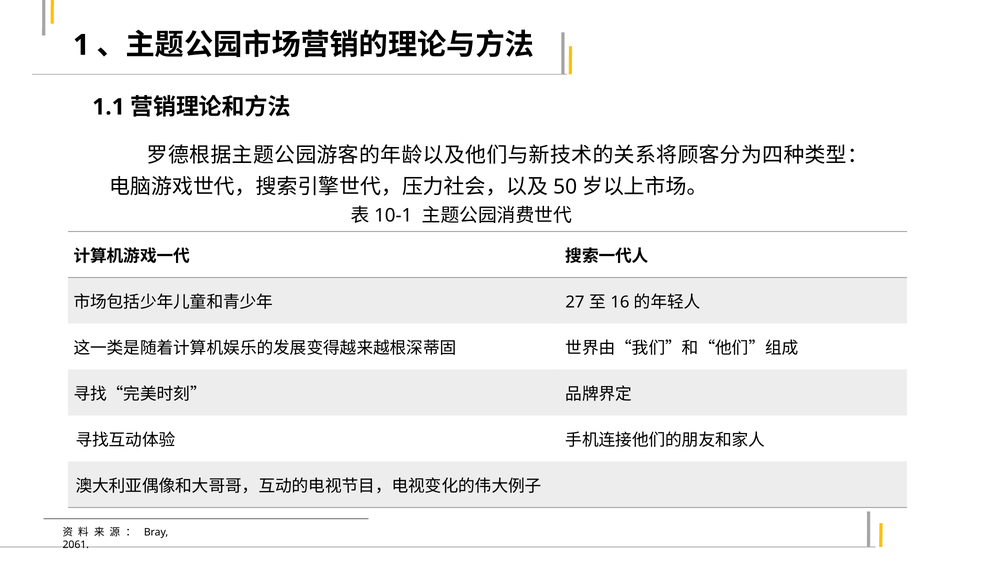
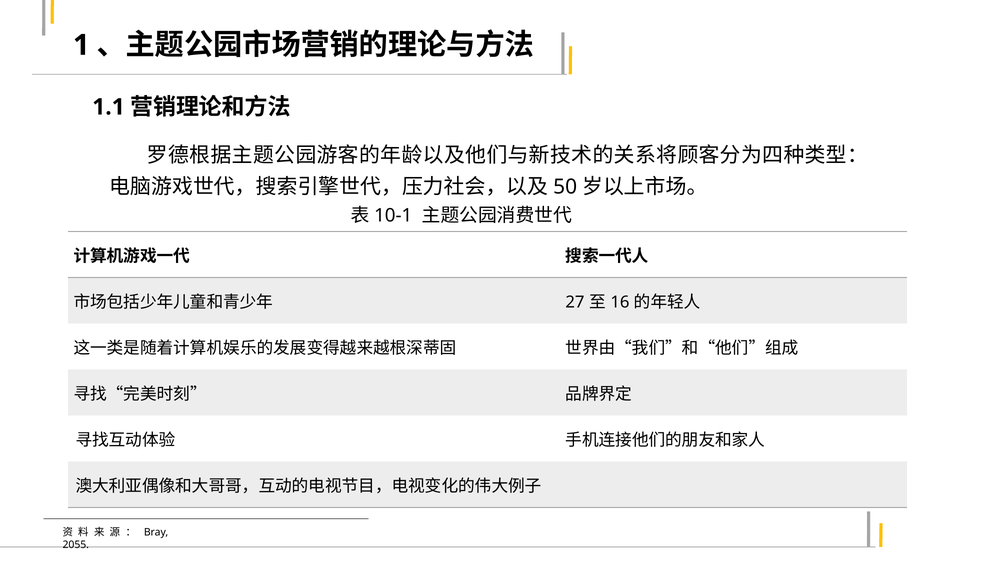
2061: 2061 -> 2055
